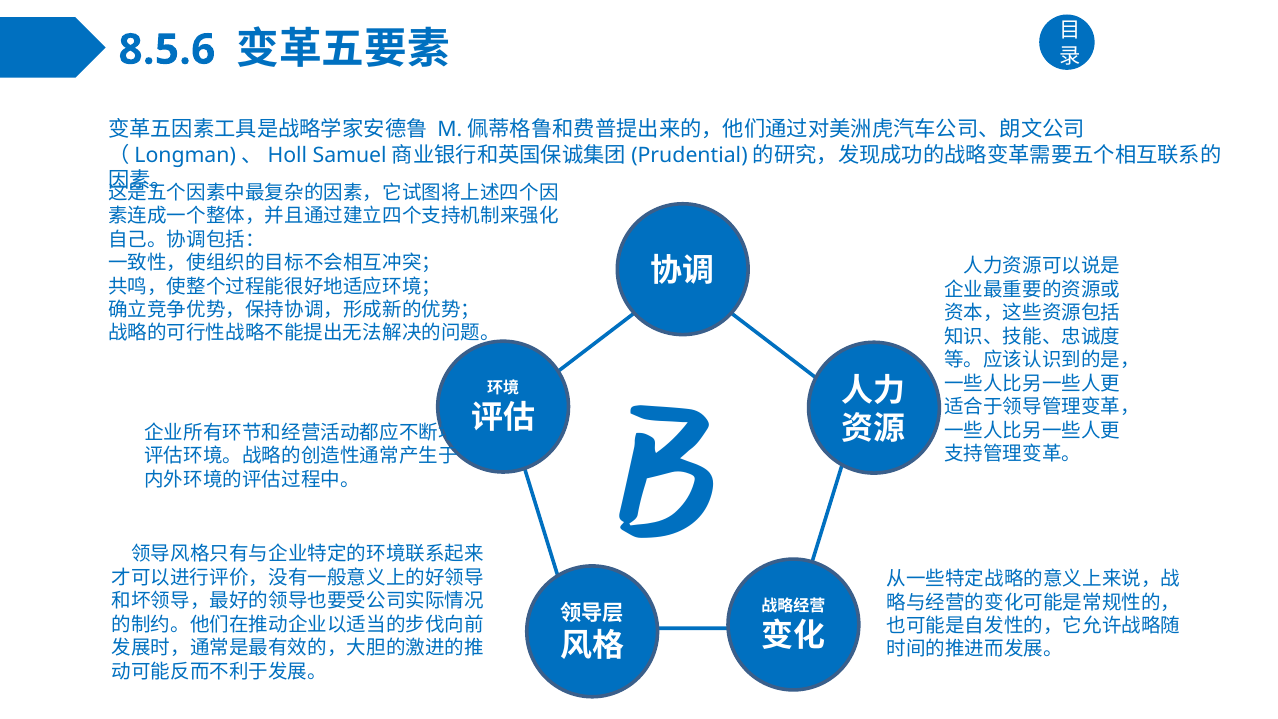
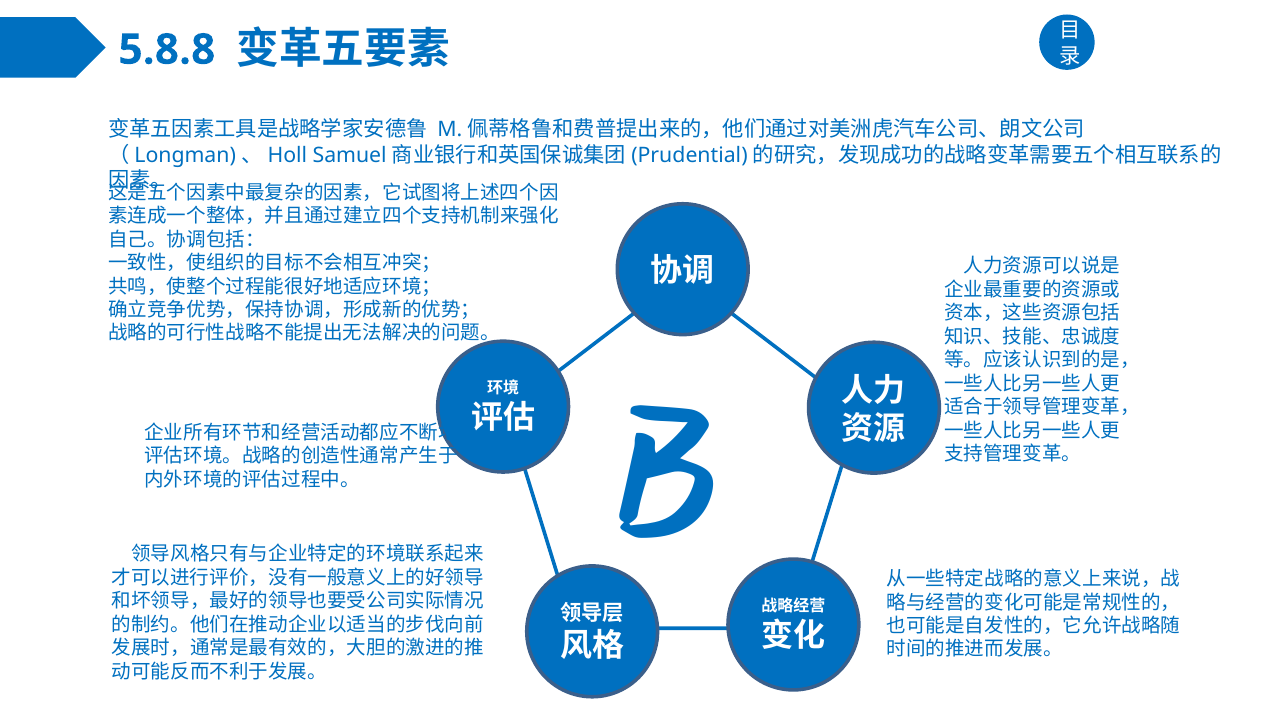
8.5.6: 8.5.6 -> 5.8.8
